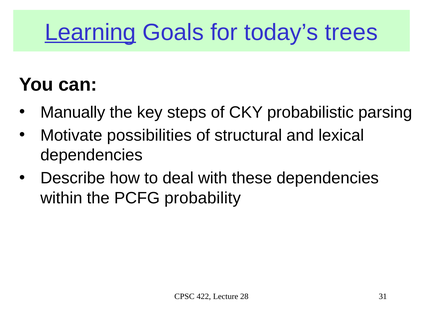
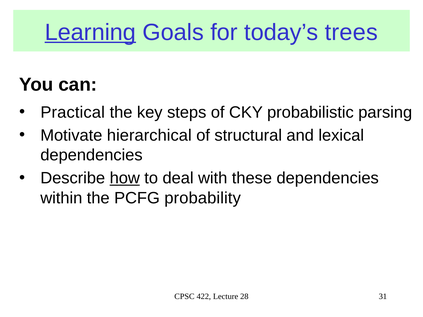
Manually: Manually -> Practical
possibilities: possibilities -> hierarchical
how underline: none -> present
